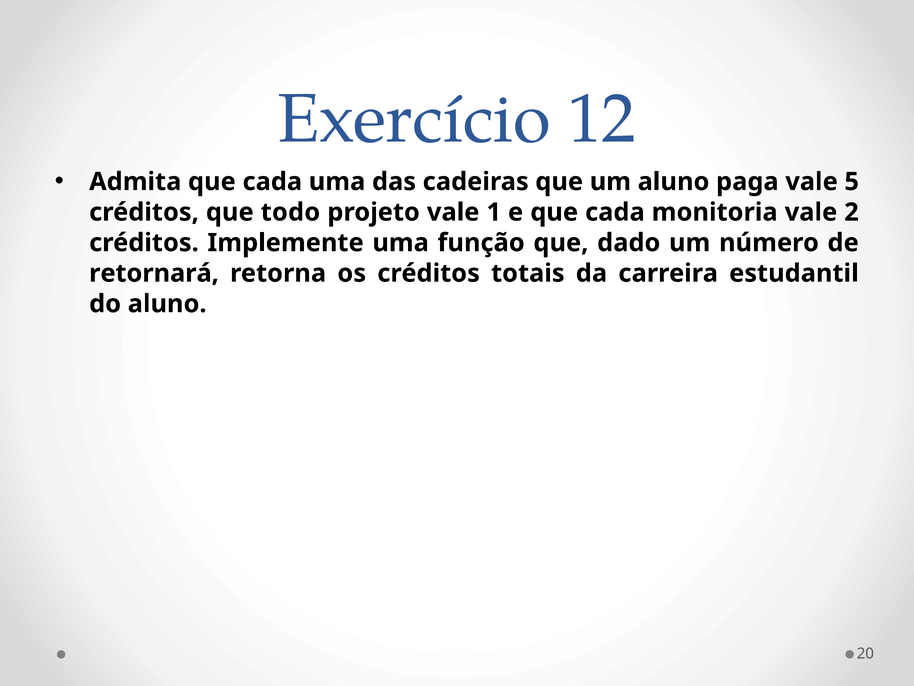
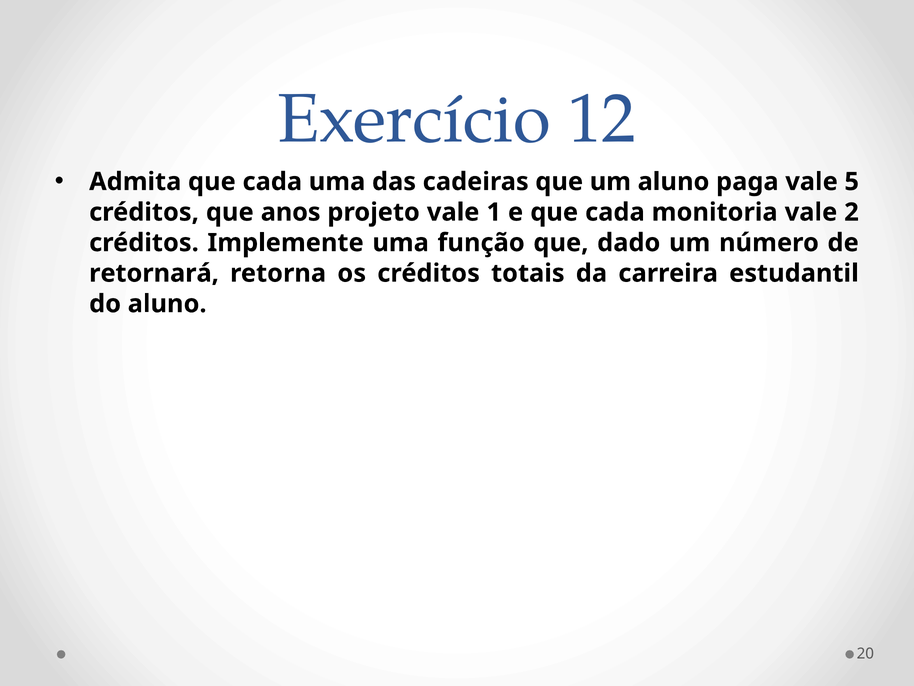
todo: todo -> anos
